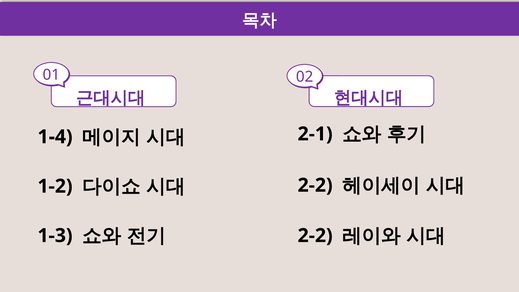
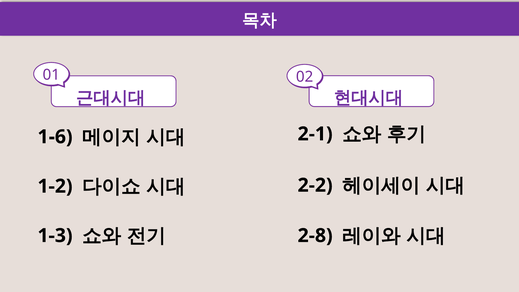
1-4: 1-4 -> 1-6
2-2 at (315, 236): 2-2 -> 2-8
